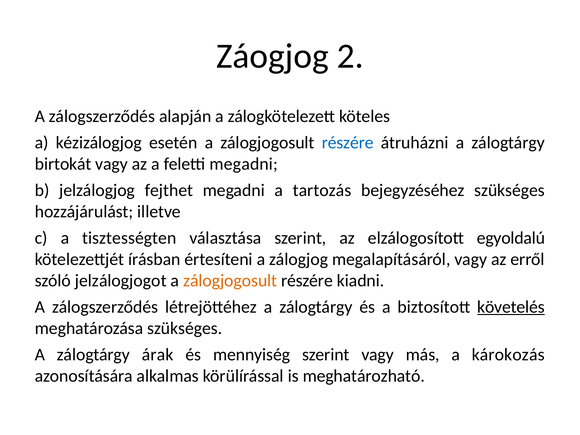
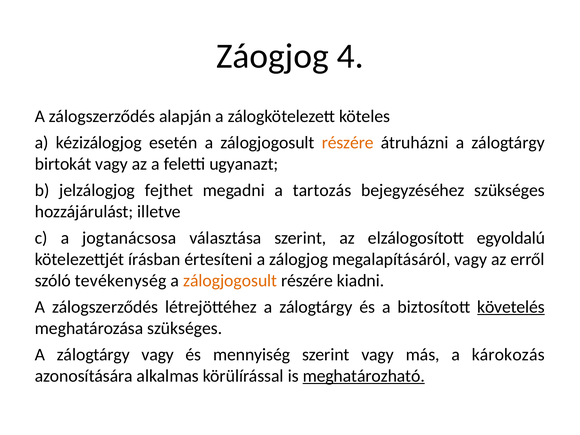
2: 2 -> 4
részére at (348, 143) colour: blue -> orange
feletti megadni: megadni -> ugyanazt
tisztességten: tisztességten -> jogtanácsosa
jelzálogjogot: jelzálogjogot -> tevékenység
zálogtárgy árak: árak -> vagy
meghatározható underline: none -> present
